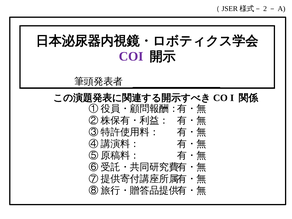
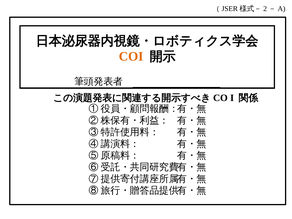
COI colour: purple -> orange
